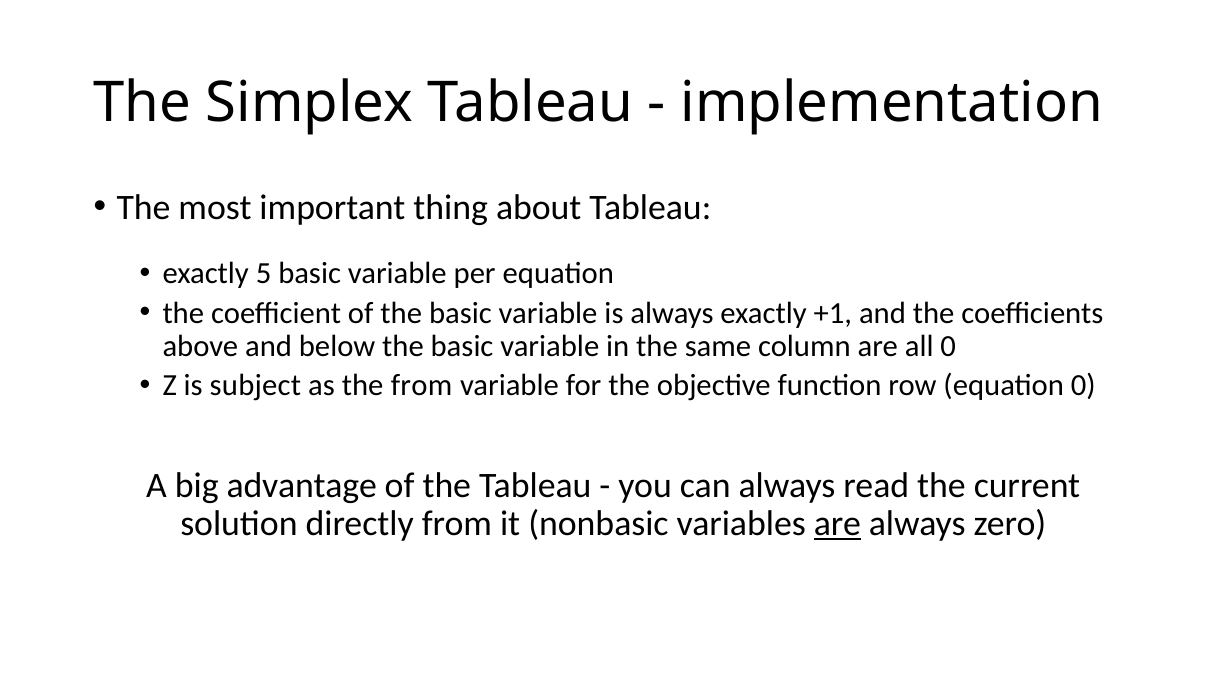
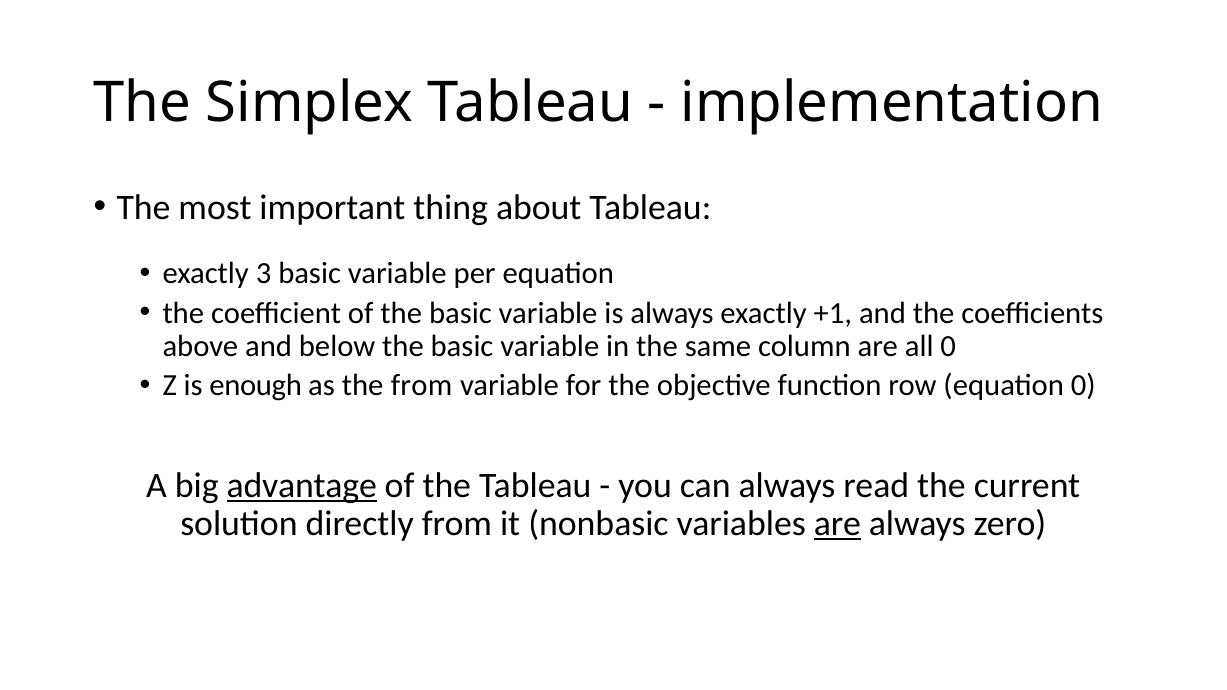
5: 5 -> 3
subject: subject -> enough
advantage underline: none -> present
